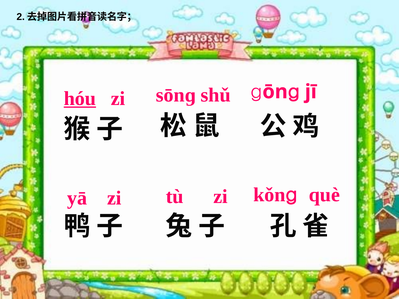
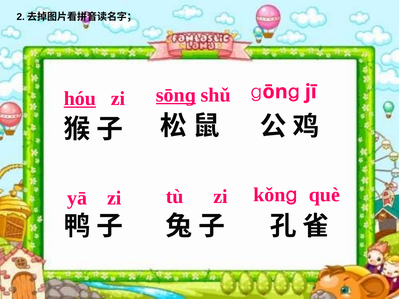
sōnɡ underline: none -> present
